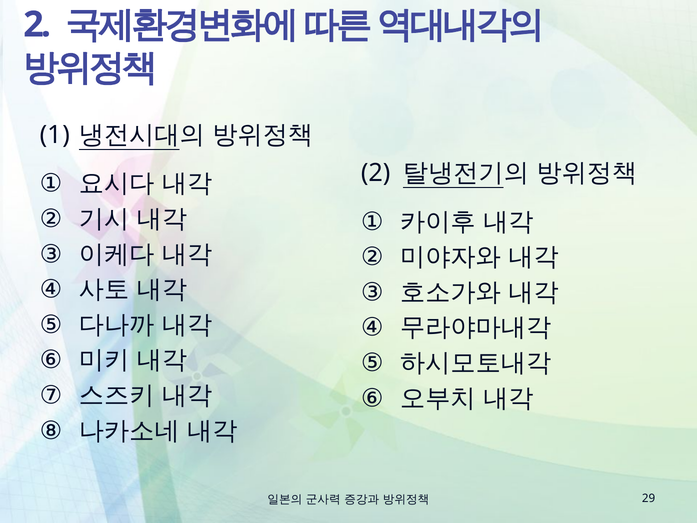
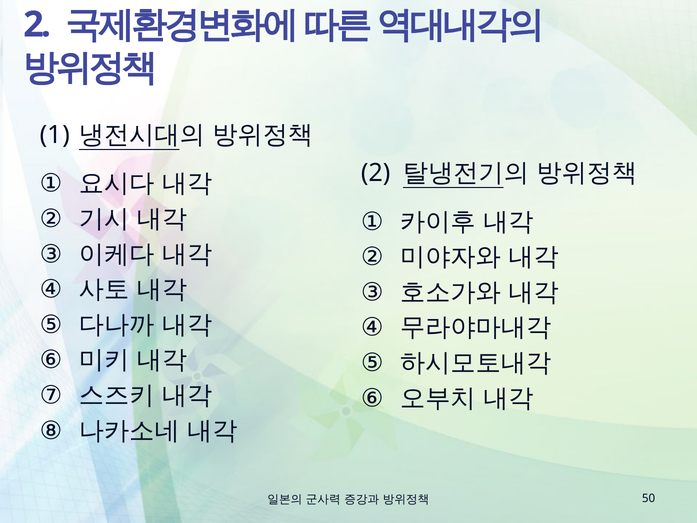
29: 29 -> 50
